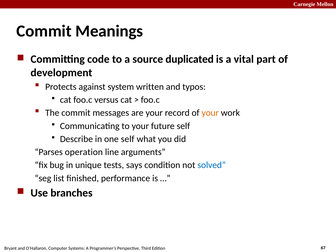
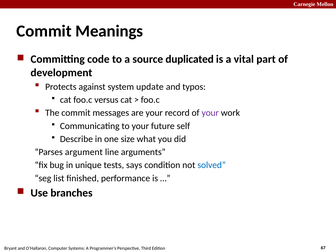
written: written -> update
your at (210, 113) colour: orange -> purple
one self: self -> size
operation: operation -> argument
